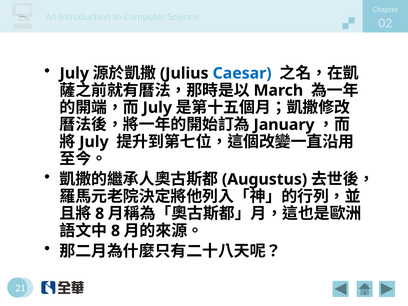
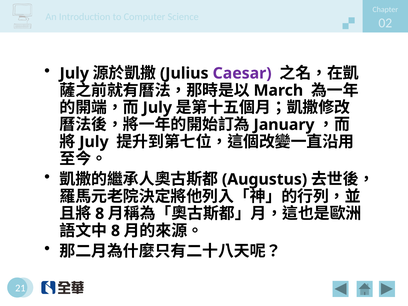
Caesar colour: blue -> purple
